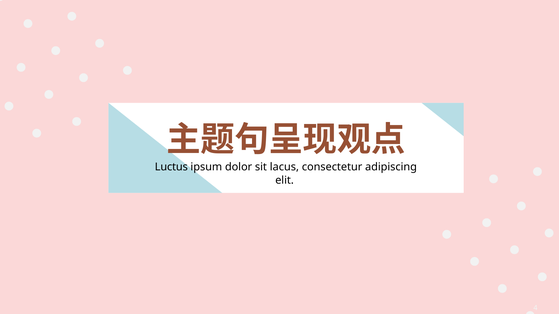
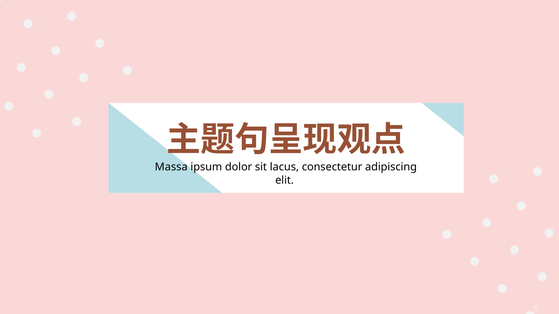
Luctus: Luctus -> Massa
